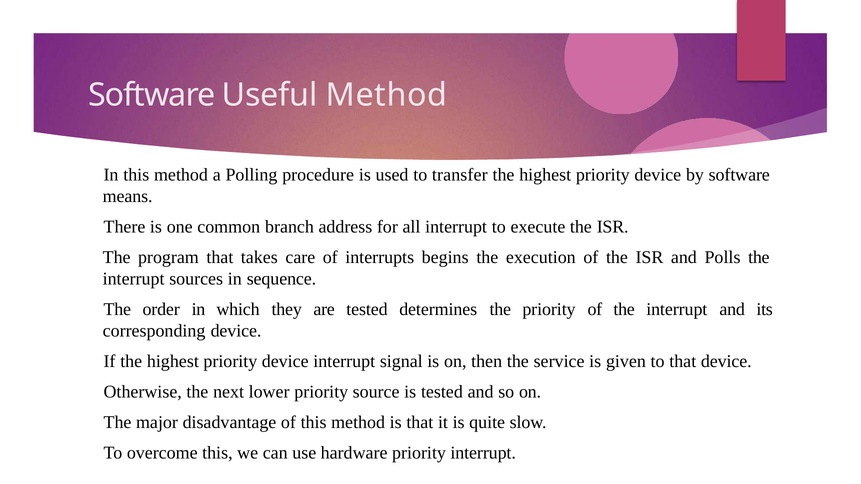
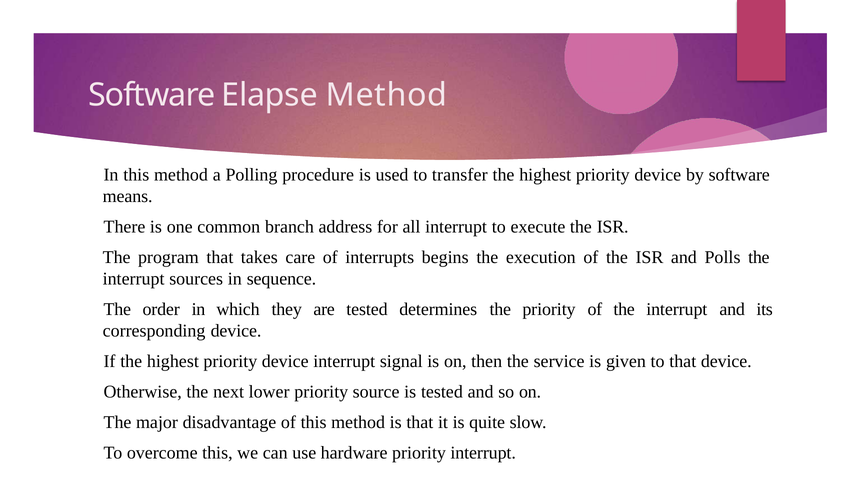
Useful: Useful -> Elapse
